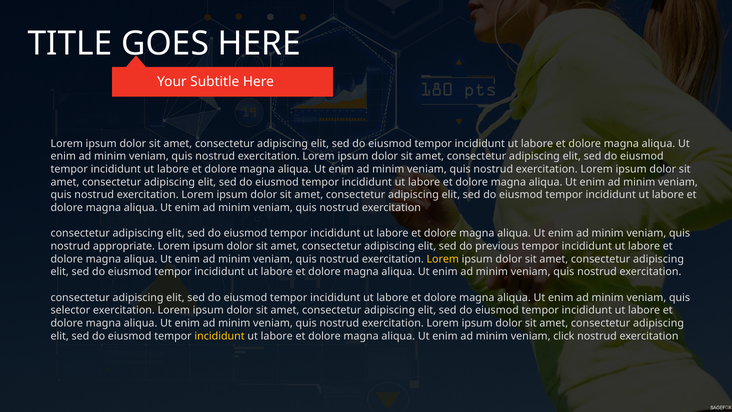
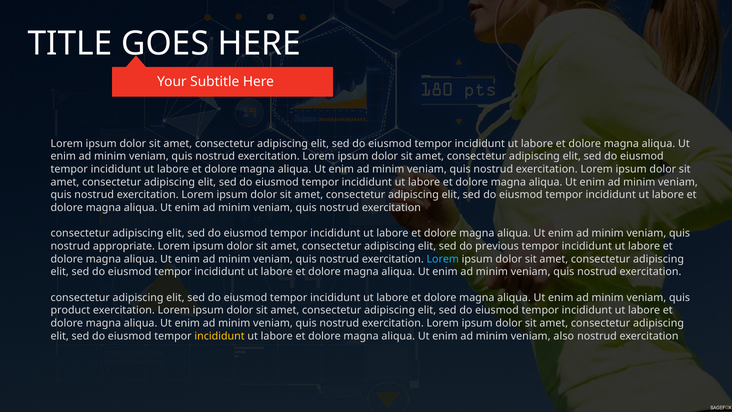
Lorem at (443, 259) colour: yellow -> light blue
selector: selector -> product
click: click -> also
